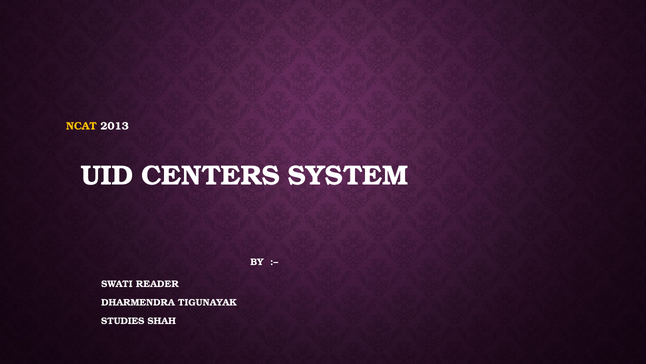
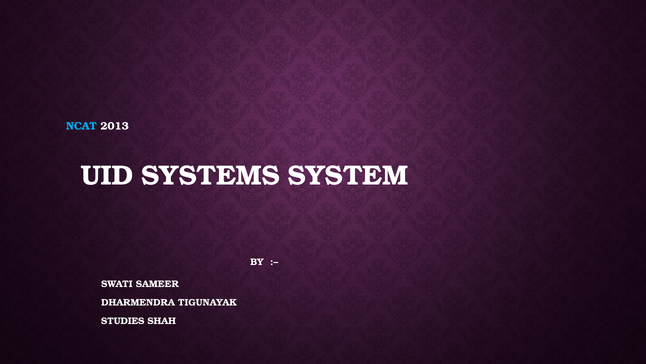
NCAT colour: yellow -> light blue
CENTERS: CENTERS -> SYSTEMS
READER: READER -> SAMEER
